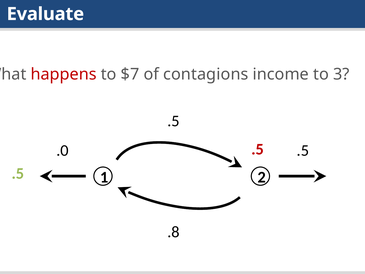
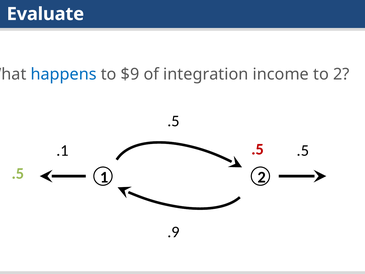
happens colour: red -> blue
$7: $7 -> $9
contagions: contagions -> integration
to 3: 3 -> 2
.0: .0 -> .1
.8: .8 -> .9
